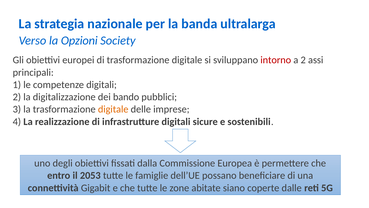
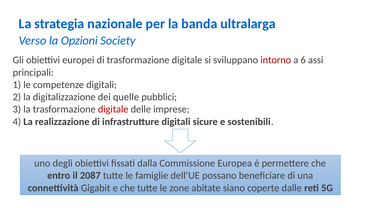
a 2: 2 -> 6
bando: bando -> quelle
digitale at (113, 109) colour: orange -> red
2053: 2053 -> 2087
